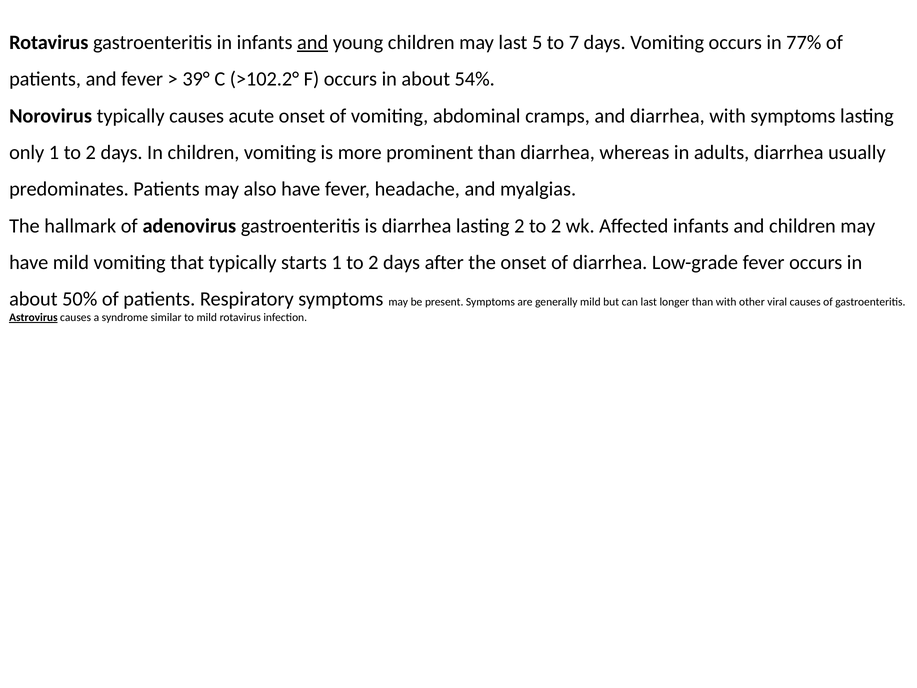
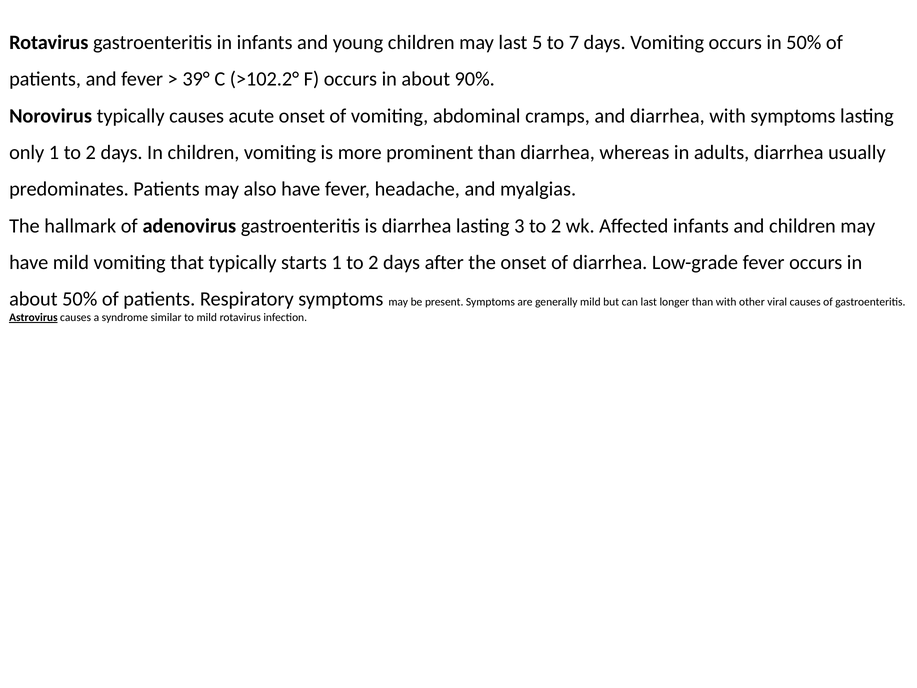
and at (313, 42) underline: present -> none
in 77%: 77% -> 50%
54%: 54% -> 90%
lasting 2: 2 -> 3
